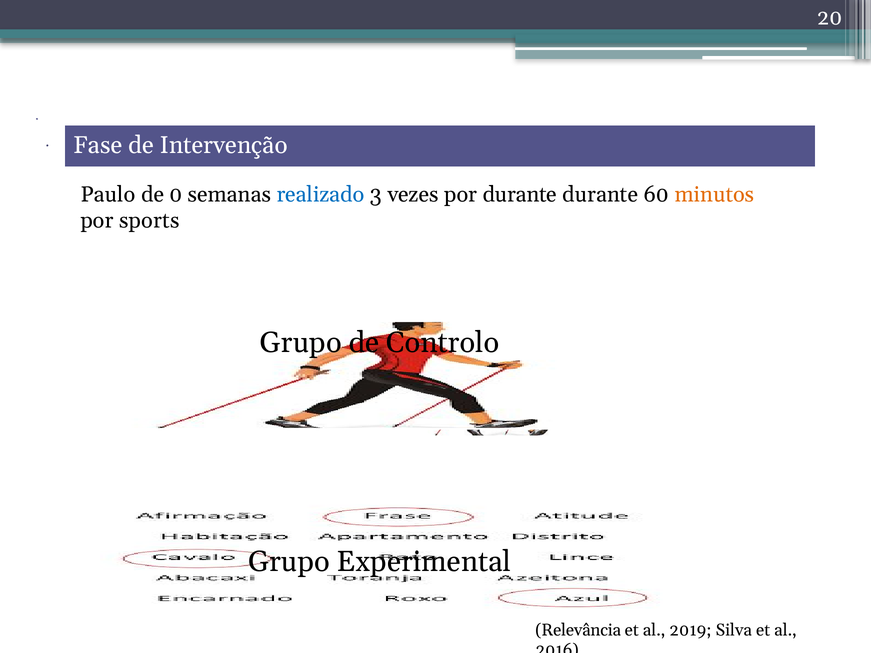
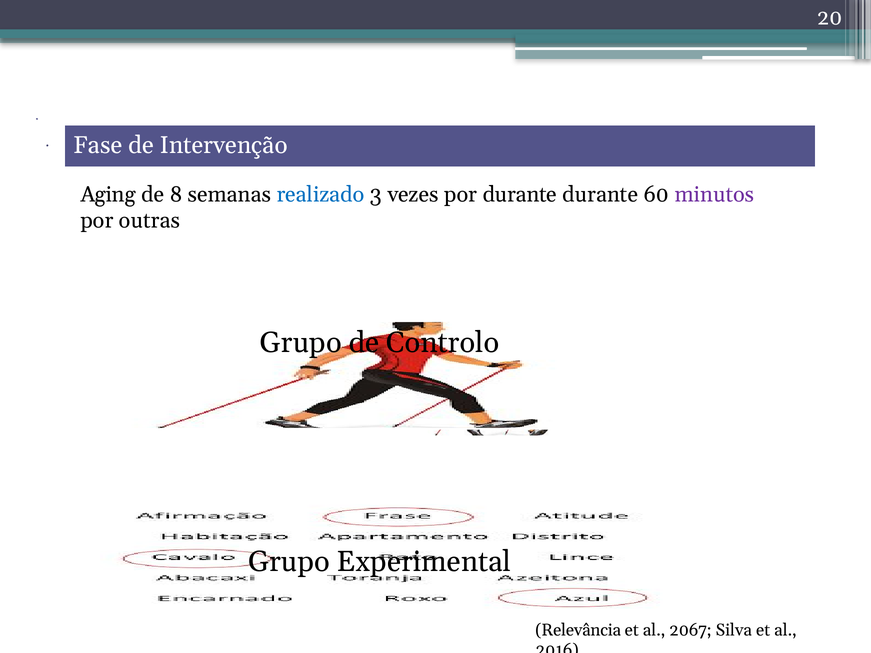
Paulo: Paulo -> Aging
0: 0 -> 8
minutos colour: orange -> purple
sports: sports -> outras
2019: 2019 -> 2067
